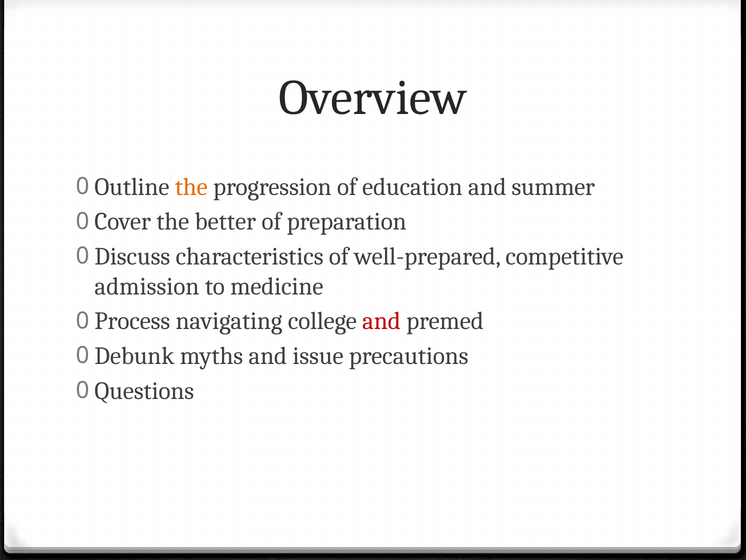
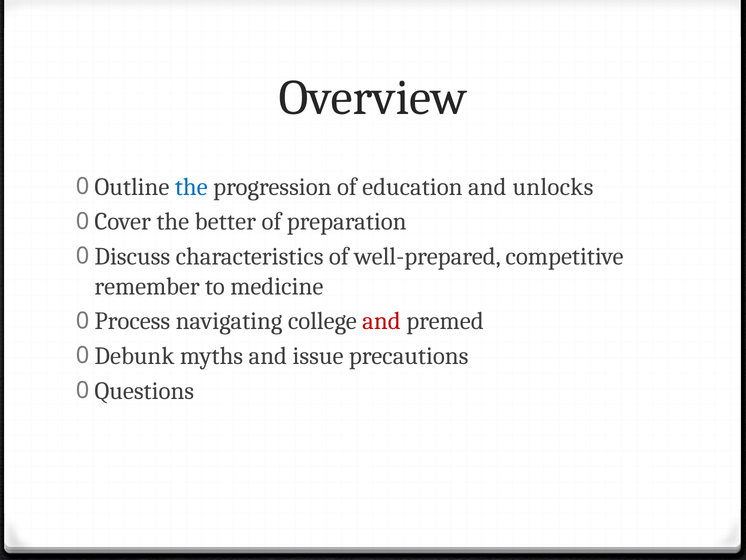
the at (191, 187) colour: orange -> blue
summer: summer -> unlocks
admission: admission -> remember
